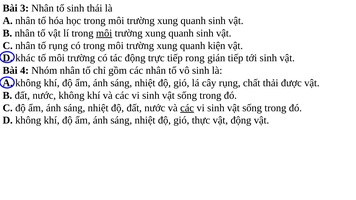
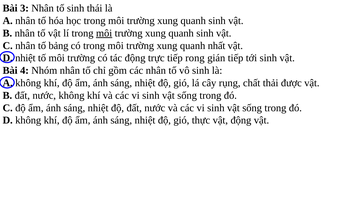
tố rụng: rụng -> bảng
kiện: kiện -> nhất
khác at (25, 58): khác -> nhiệt
các at (187, 108) underline: present -> none
